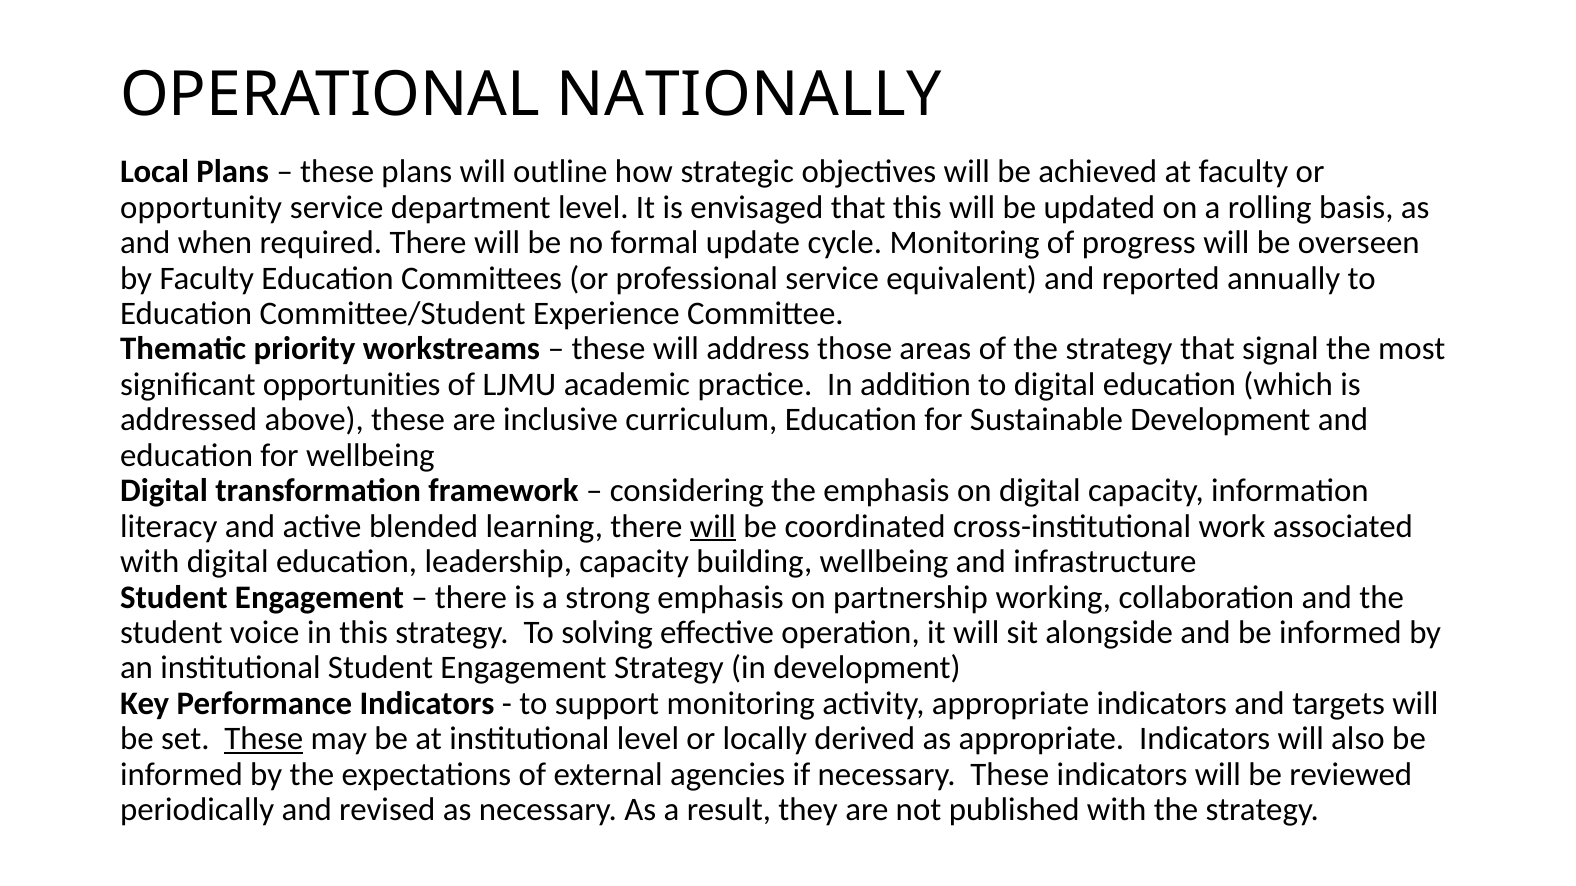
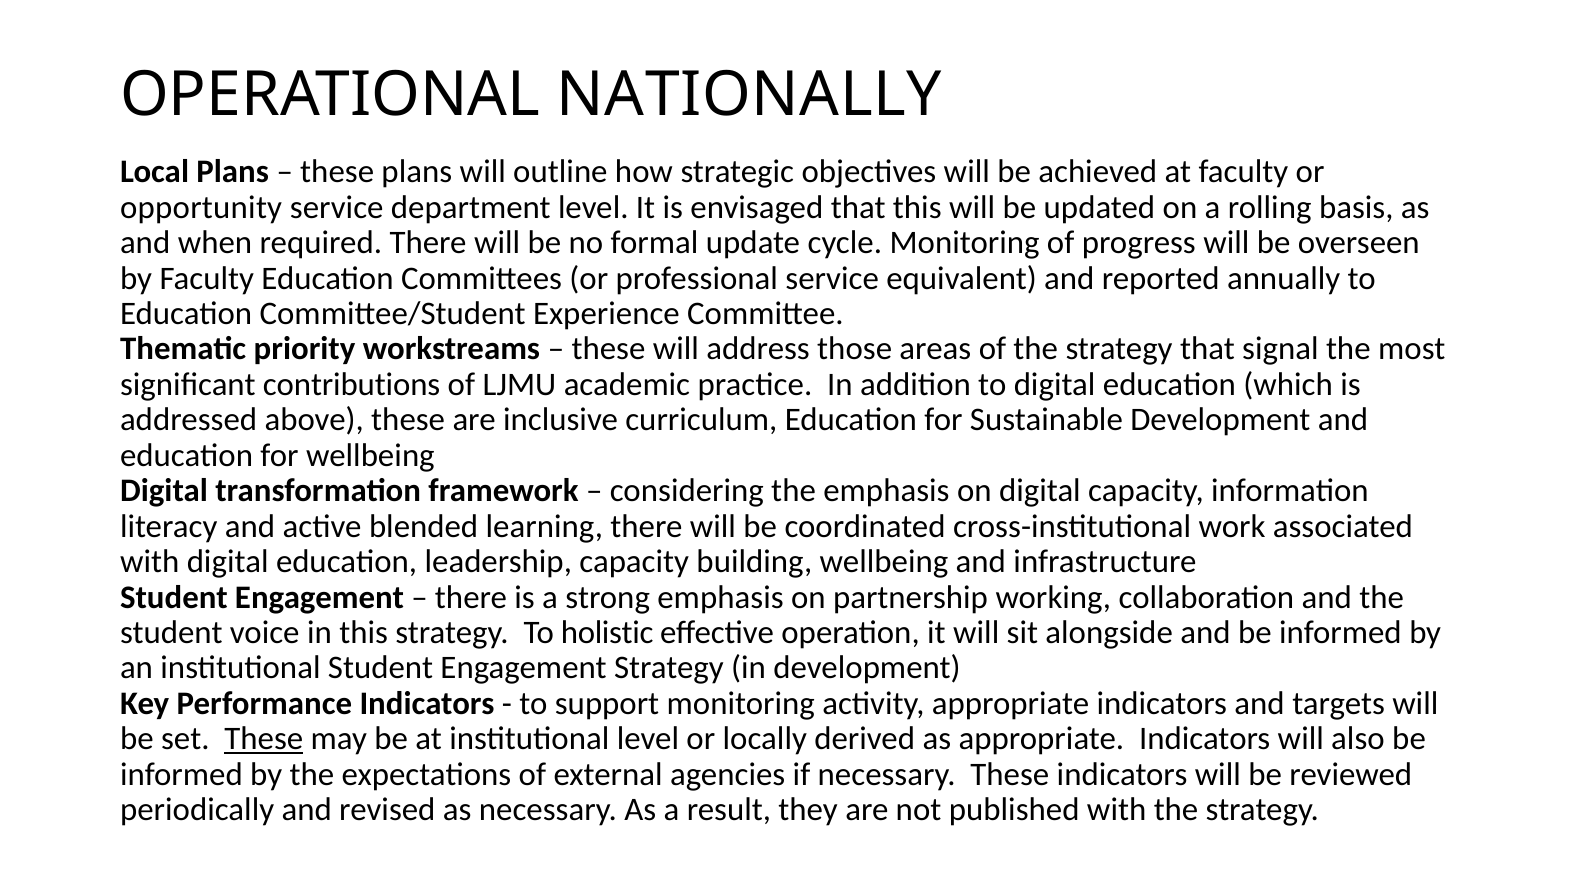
opportunities: opportunities -> contributions
will at (713, 527) underline: present -> none
solving: solving -> holistic
